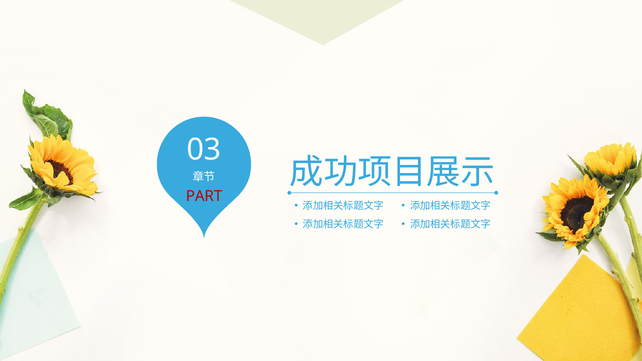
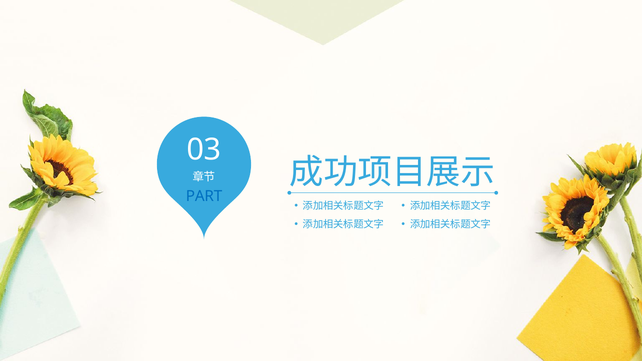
PART colour: red -> blue
